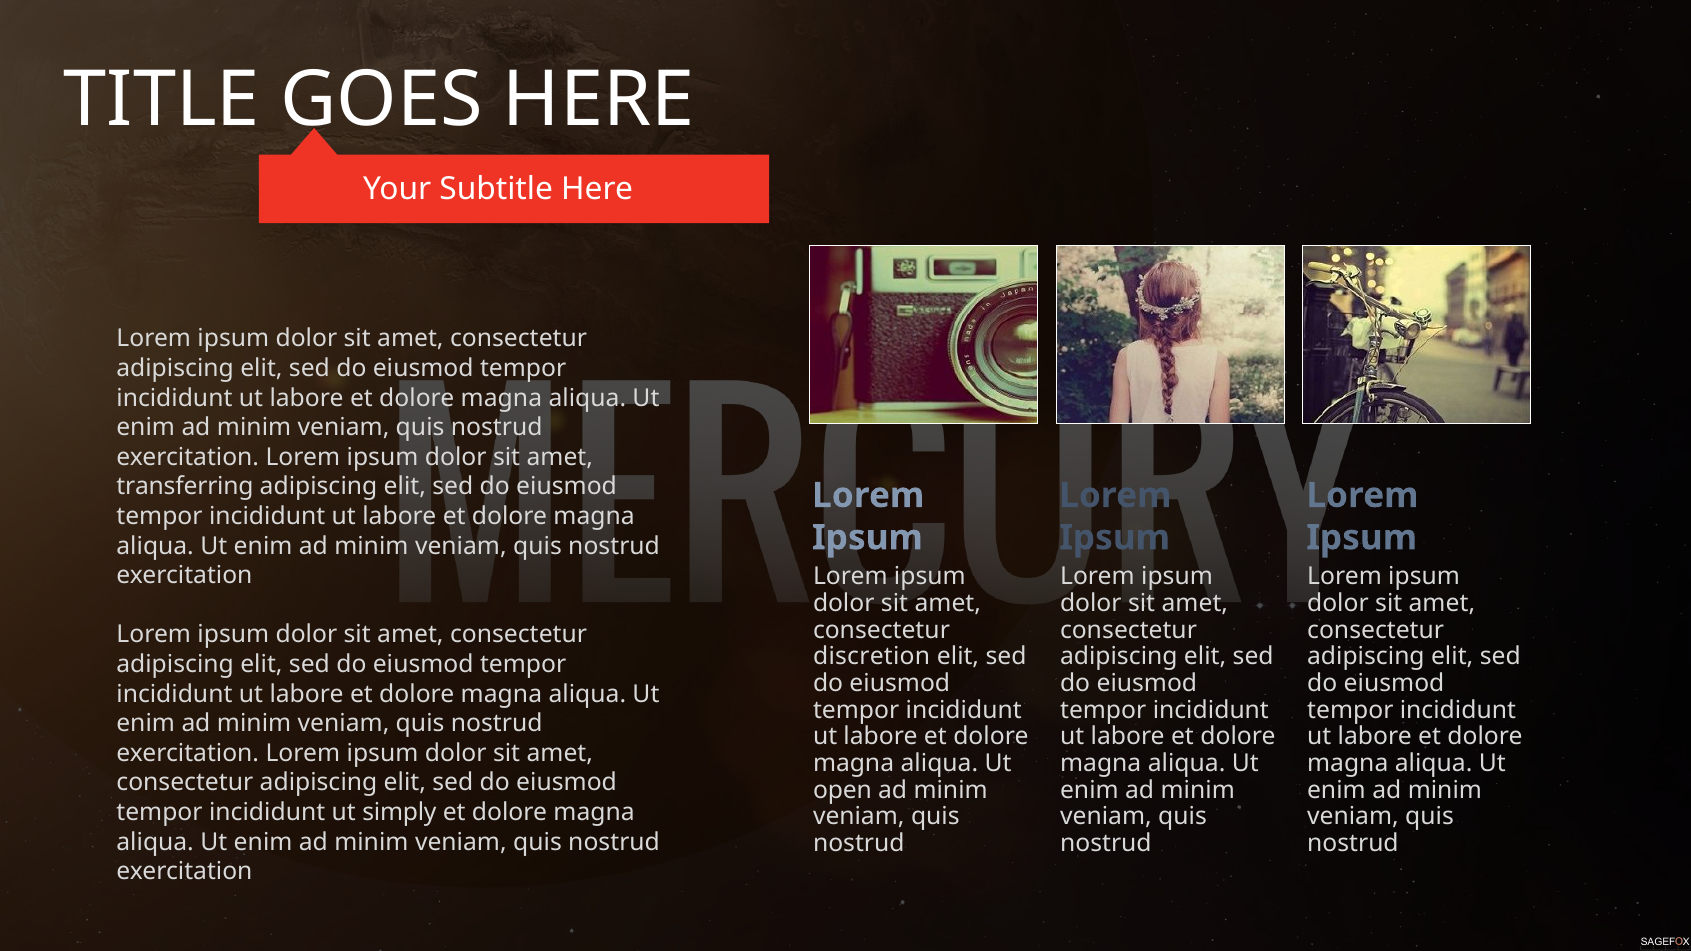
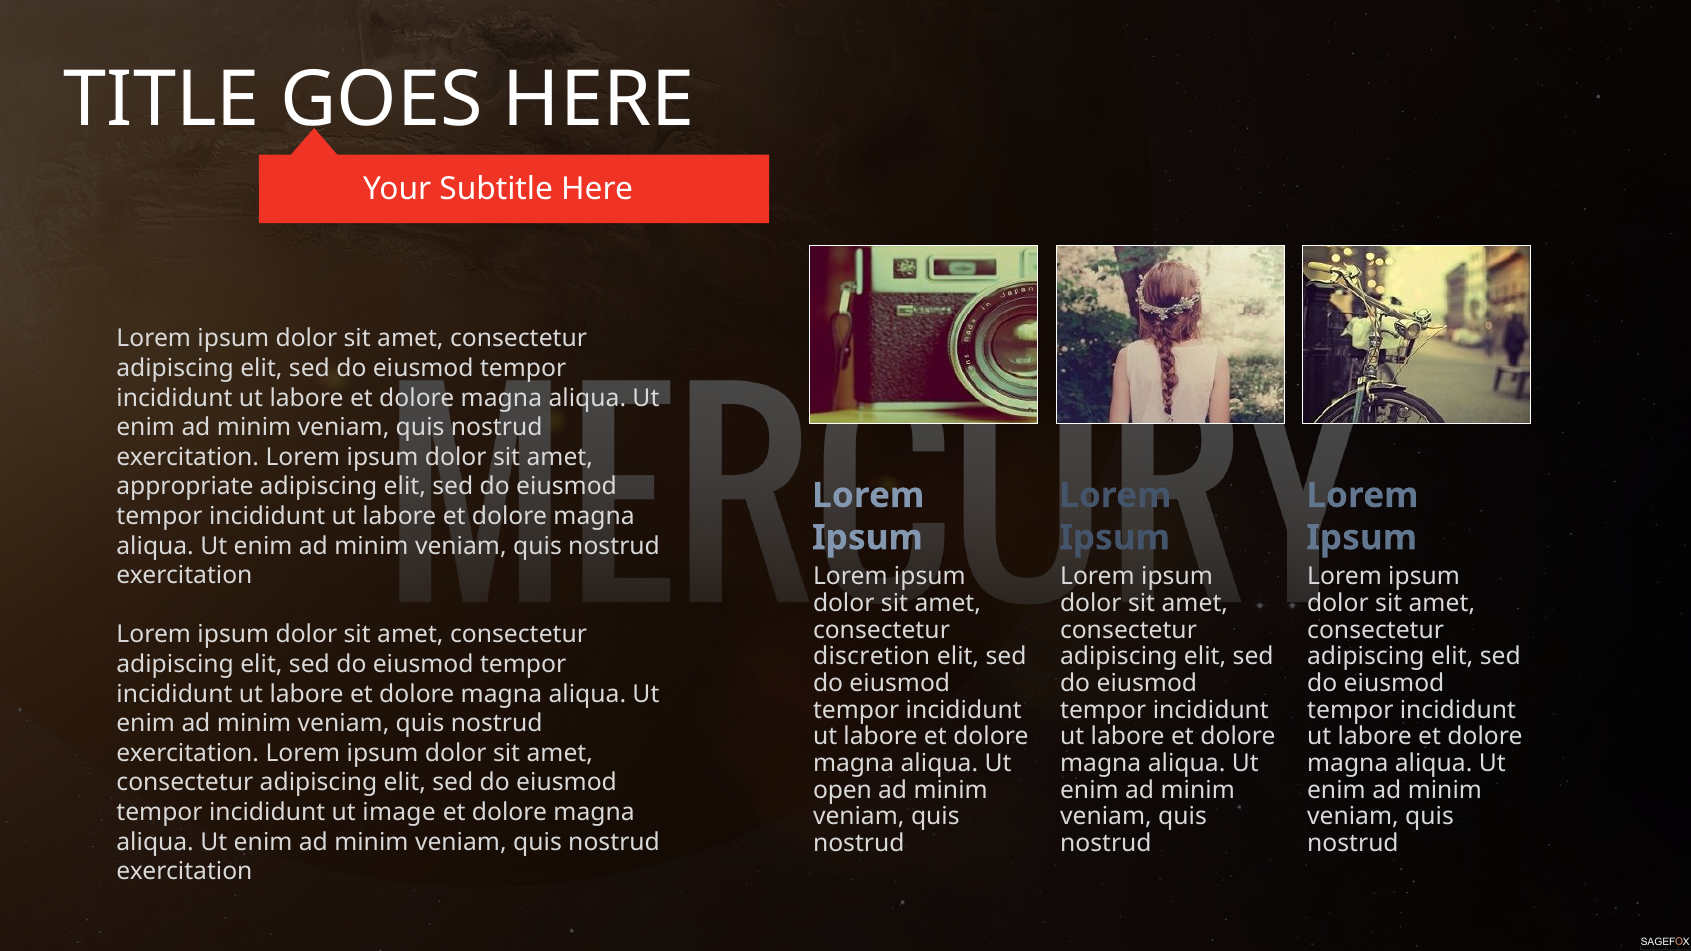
transferring: transferring -> appropriate
simply: simply -> image
